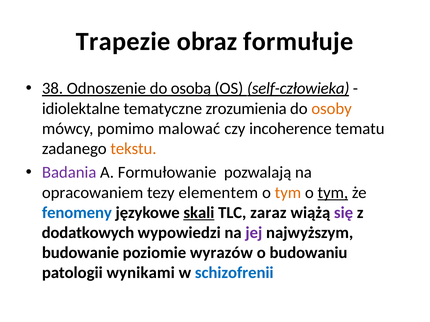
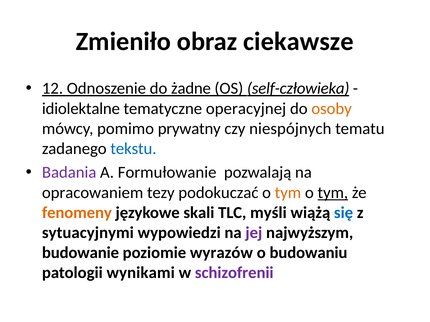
Trapezie: Trapezie -> Zmieniło
formułuje: formułuje -> ciekawsze
38: 38 -> 12
osobą: osobą -> żadne
zrozumienia: zrozumienia -> operacyjnej
malować: malować -> prywatny
incoherence: incoherence -> niespójnych
tekstu colour: orange -> blue
elementem: elementem -> podokuczać
fenomeny colour: blue -> orange
skali underline: present -> none
zaraz: zaraz -> myśli
się colour: purple -> blue
dodatkowych: dodatkowych -> sytuacyjnymi
schizofrenii colour: blue -> purple
